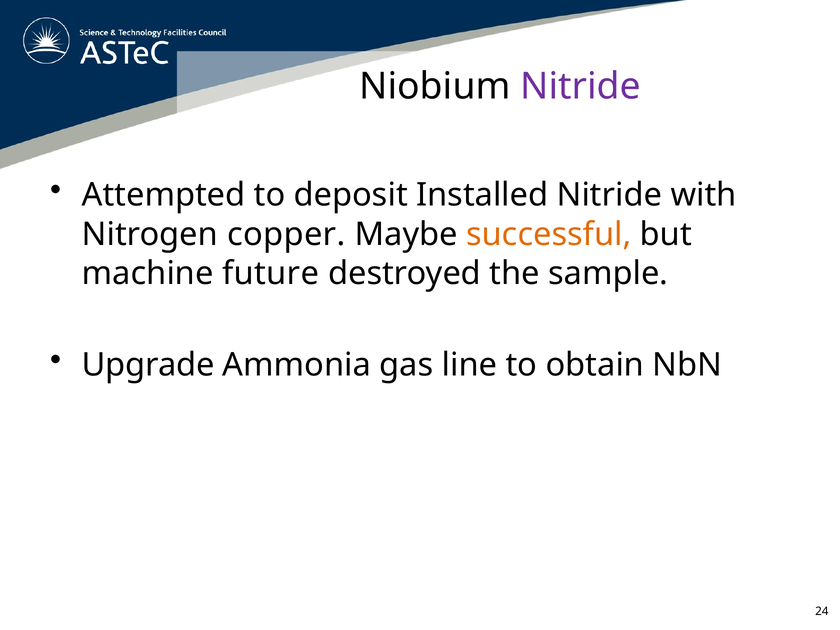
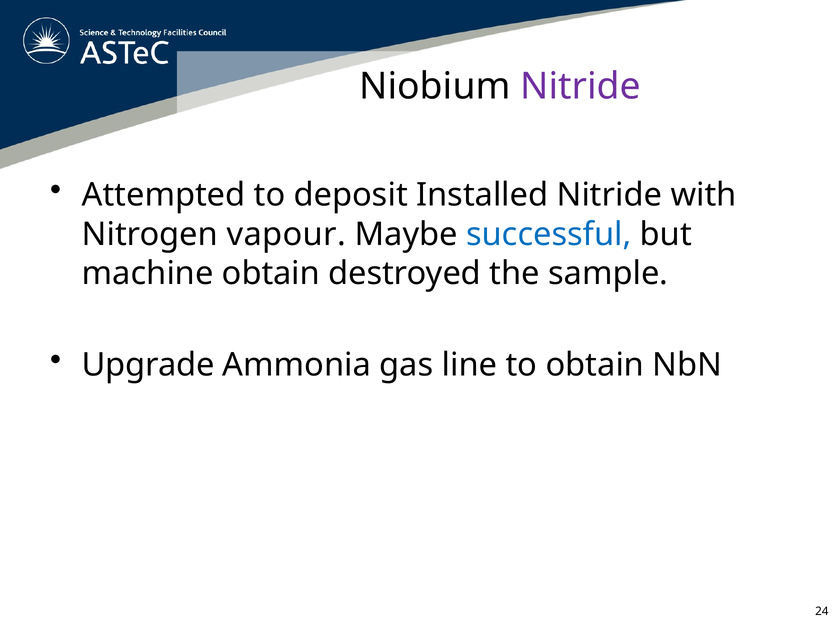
copper: copper -> vapour
successful colour: orange -> blue
machine future: future -> obtain
